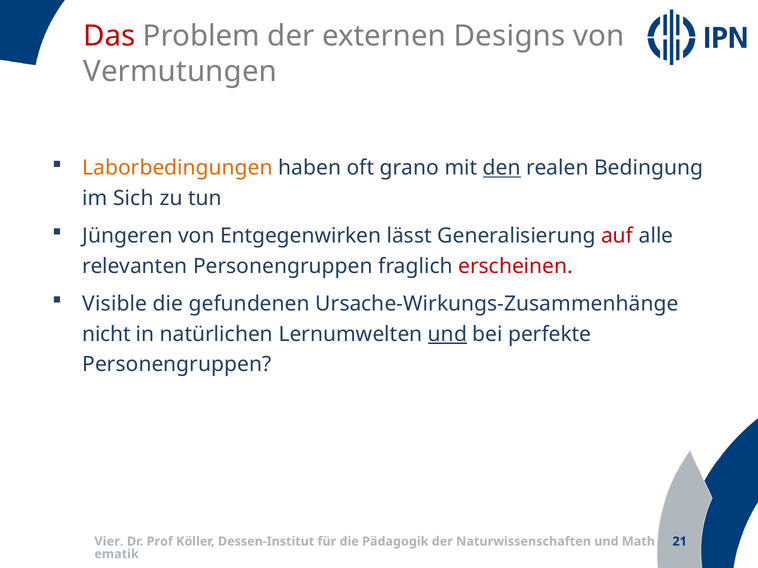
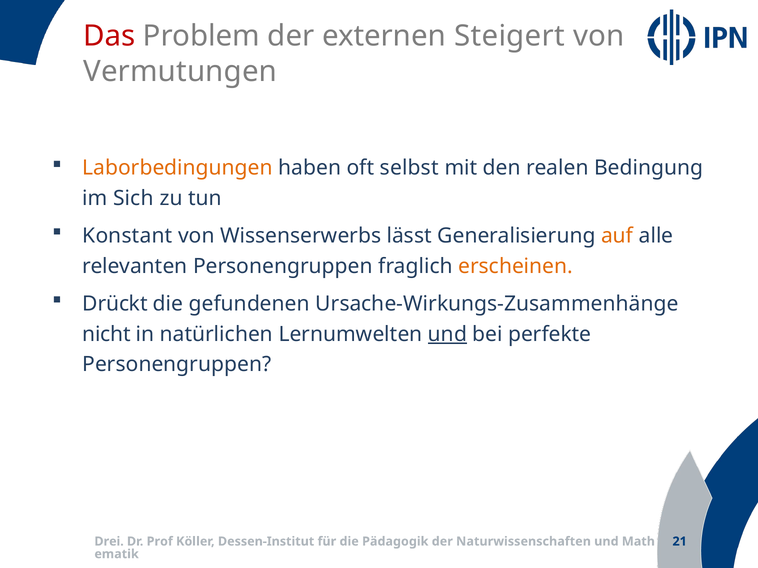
Designs: Designs -> Steigert
grano: grano -> selbst
den underline: present -> none
Jüngeren: Jüngeren -> Konstant
Entgegenwirken: Entgegenwirken -> Wissenserwerbs
auf colour: red -> orange
erscheinen colour: red -> orange
Visible: Visible -> Drückt
Vier: Vier -> Drei
